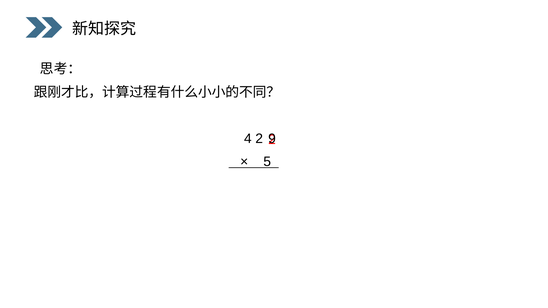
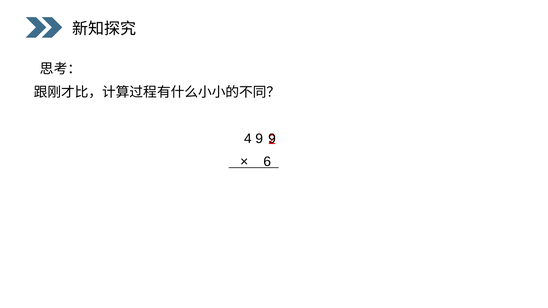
4 2: 2 -> 9
5: 5 -> 6
